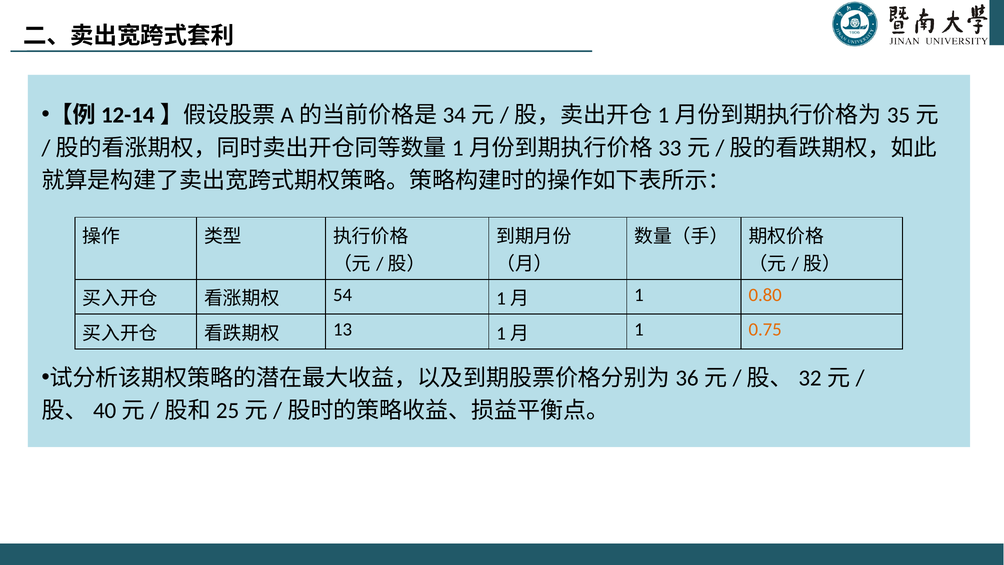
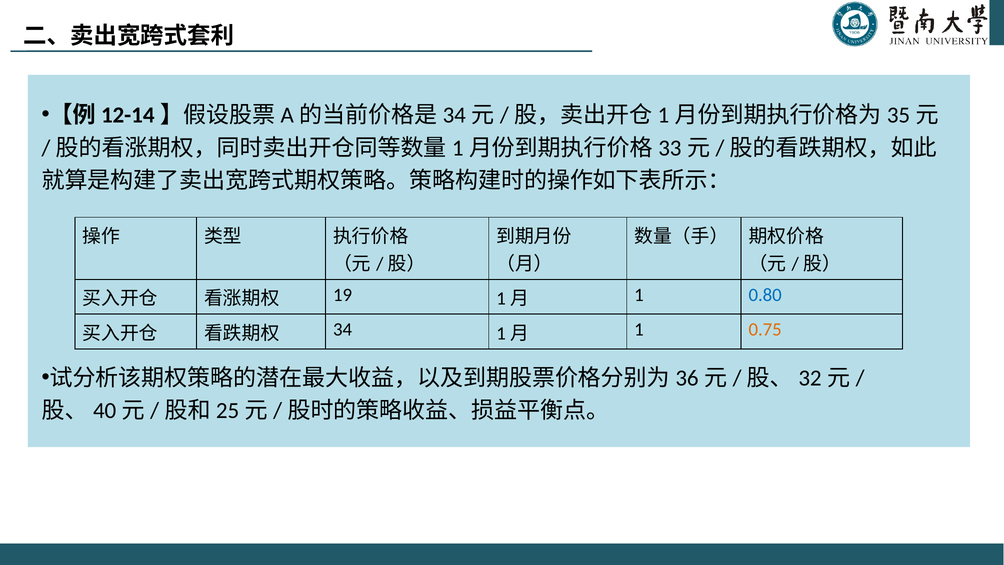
54: 54 -> 19
0.80 colour: orange -> blue
13: 13 -> 34
